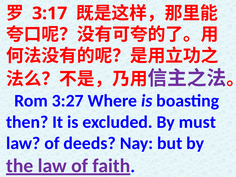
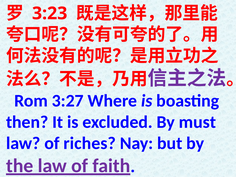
3:17: 3:17 -> 3:23
deeds: deeds -> riches
